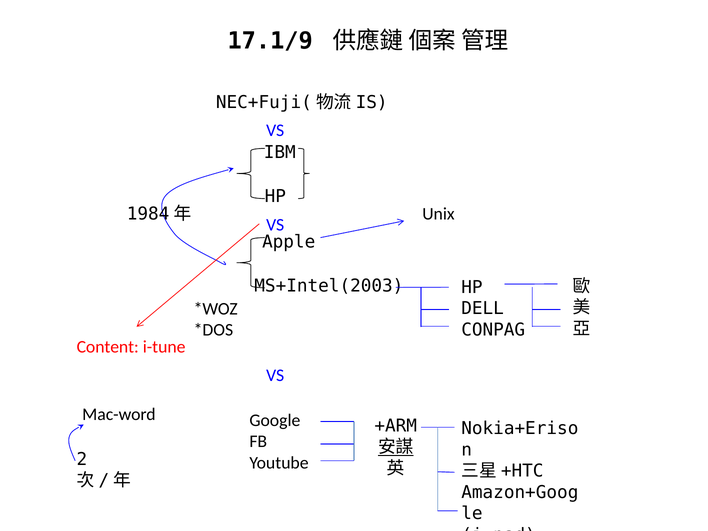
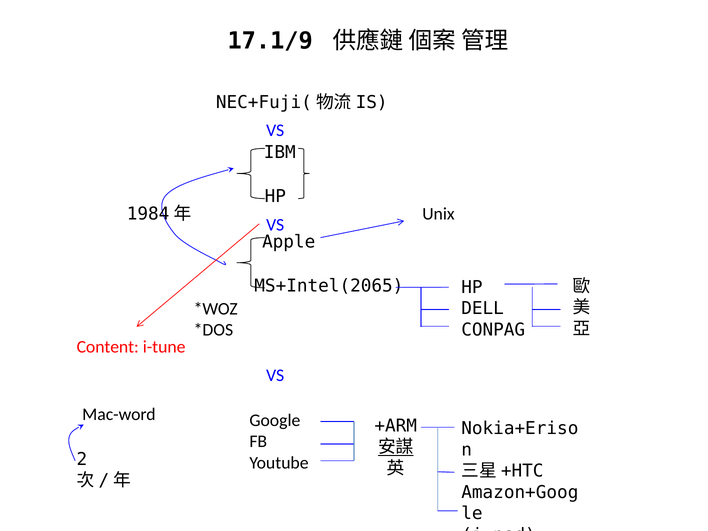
MS+Intel(2003: MS+Intel(2003 -> MS+Intel(2065
